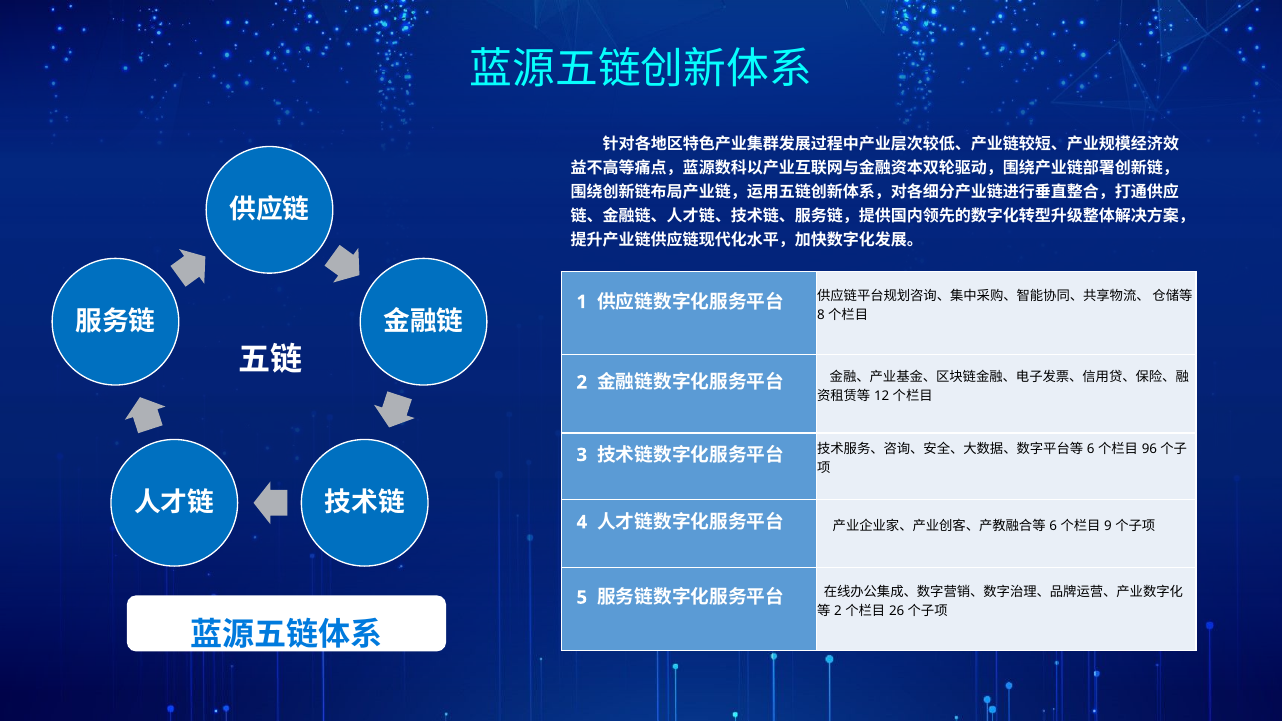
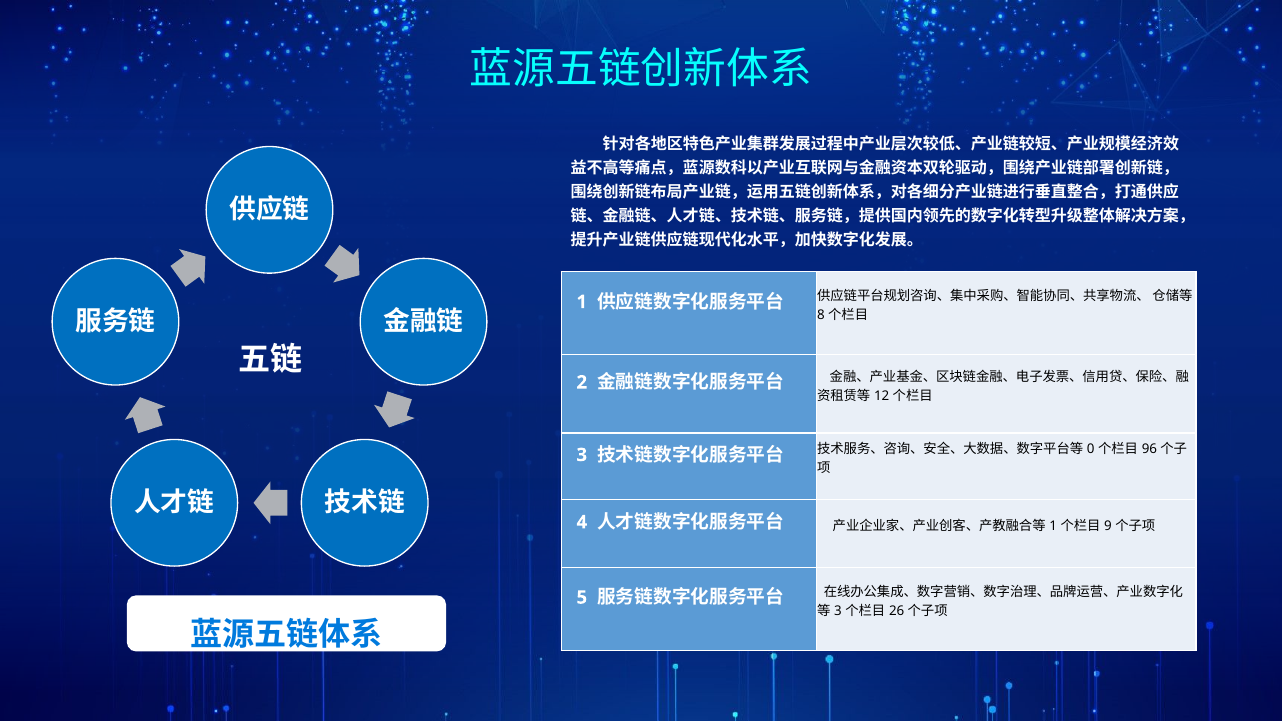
6 at (1091, 449): 6 -> 0
6 at (1053, 526): 6 -> 1
2 at (838, 611): 2 -> 3
